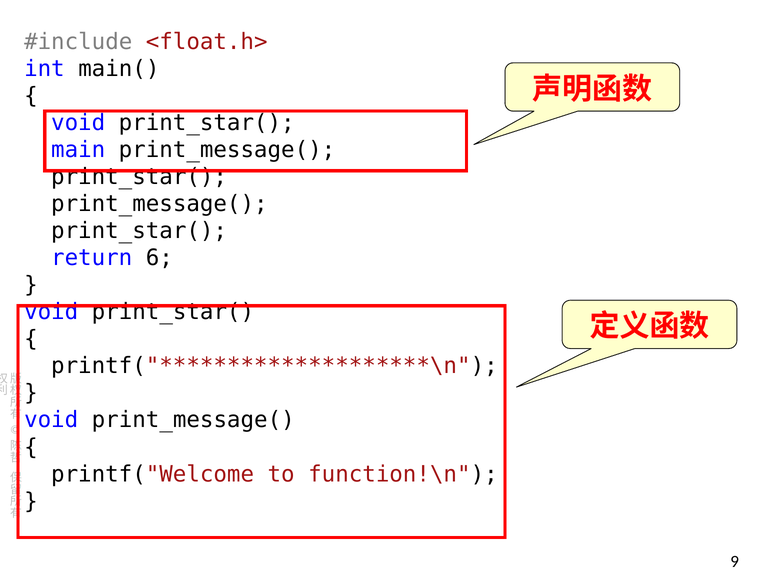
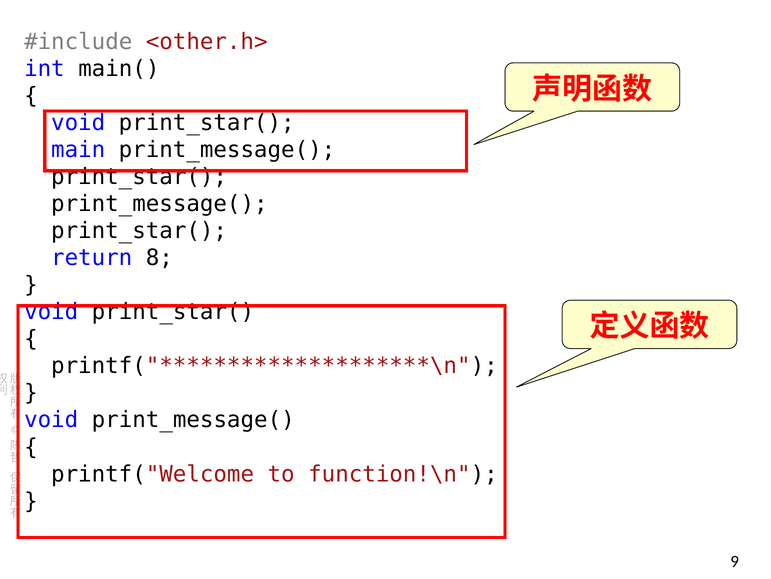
<float.h>: <float.h> -> <other.h>
6: 6 -> 8
